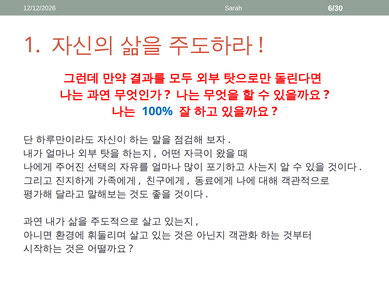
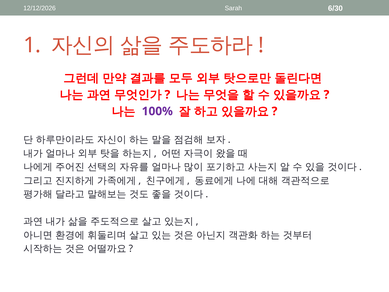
100% colour: blue -> purple
